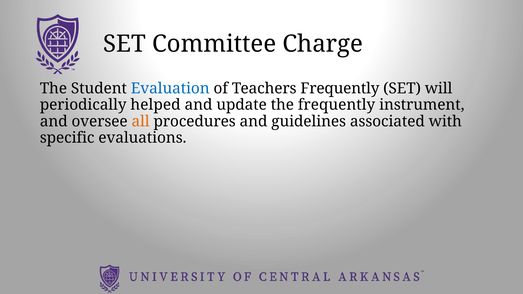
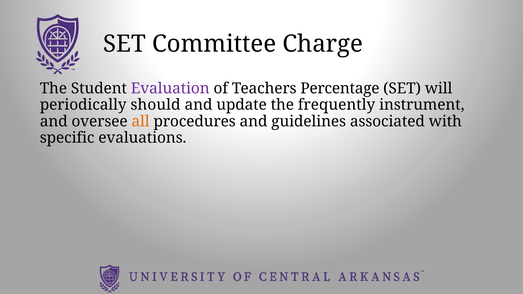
Evaluation colour: blue -> purple
Teachers Frequently: Frequently -> Percentage
helped: helped -> should
